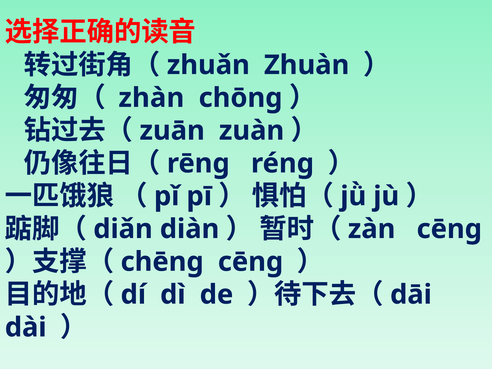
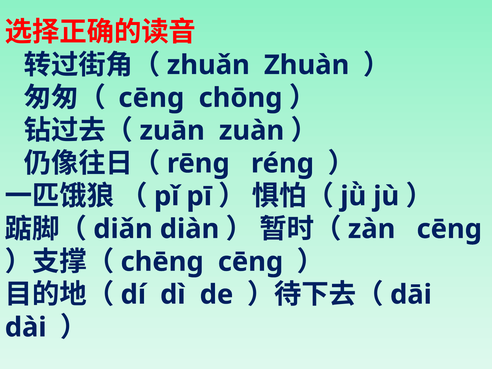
zhàn at (151, 98): zhàn -> cēng
